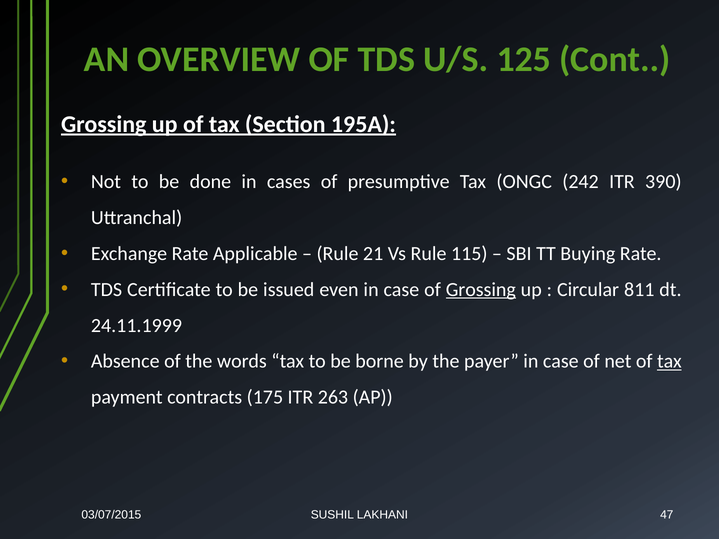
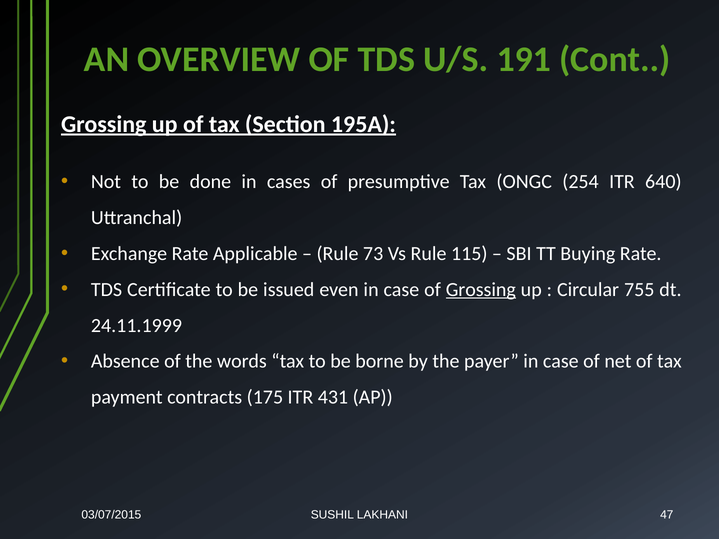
125: 125 -> 191
242: 242 -> 254
390: 390 -> 640
21: 21 -> 73
811: 811 -> 755
tax at (669, 362) underline: present -> none
263: 263 -> 431
